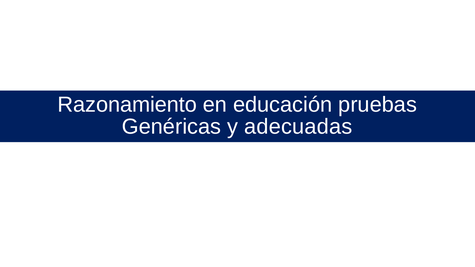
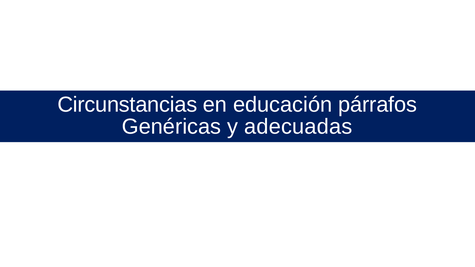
Razonamiento: Razonamiento -> Circunstancias
pruebas: pruebas -> párrafos
